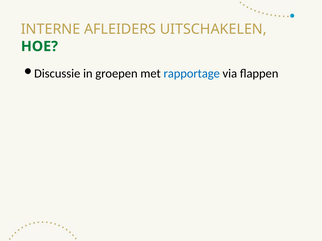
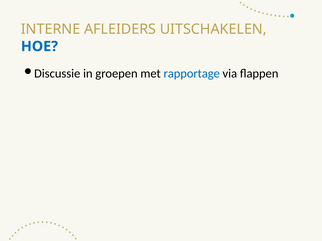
HOE colour: green -> blue
